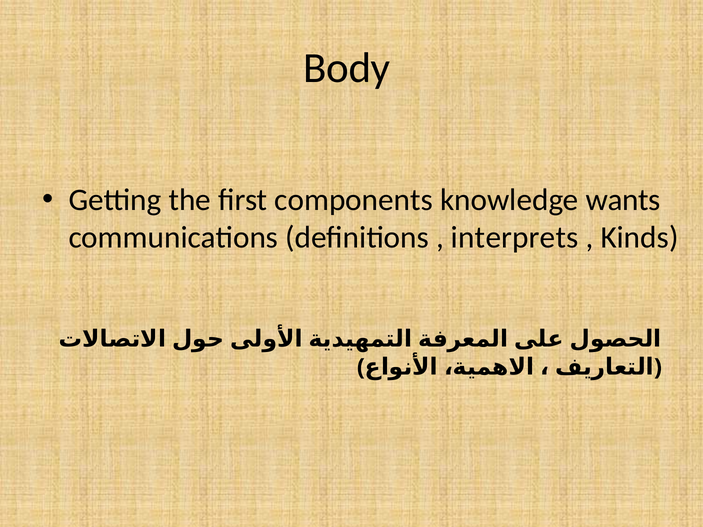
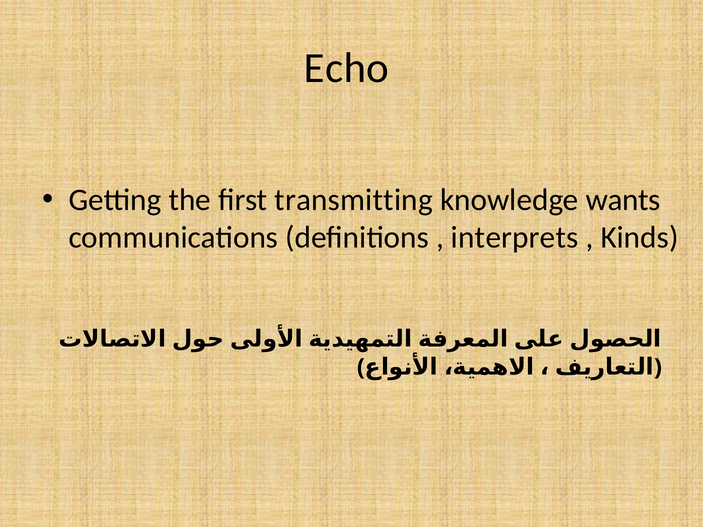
Body: Body -> Echo
components: components -> transmitting
